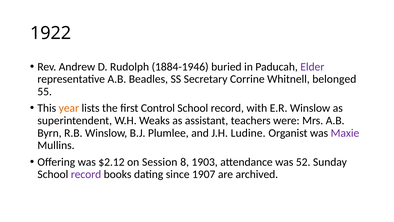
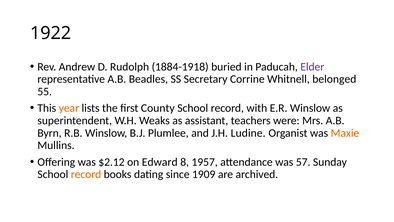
1884-1946: 1884-1946 -> 1884-1918
Control: Control -> County
Maxie colour: purple -> orange
Session: Session -> Edward
1903: 1903 -> 1957
52: 52 -> 57
record at (86, 174) colour: purple -> orange
1907: 1907 -> 1909
